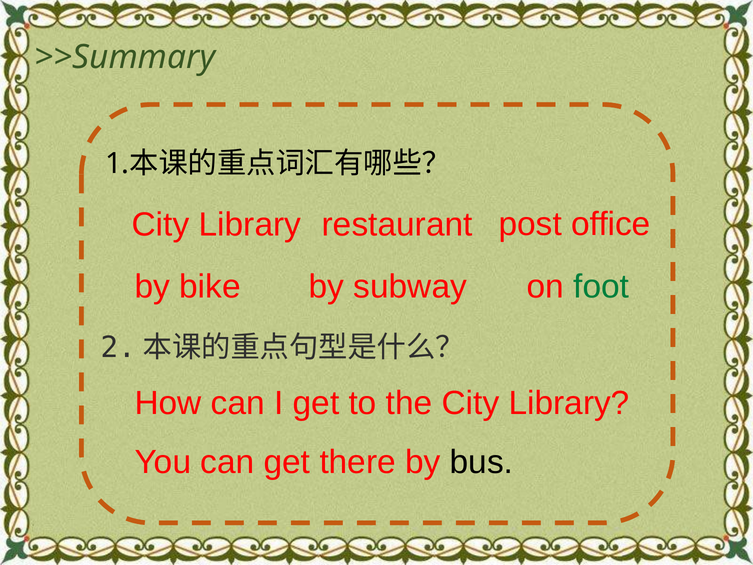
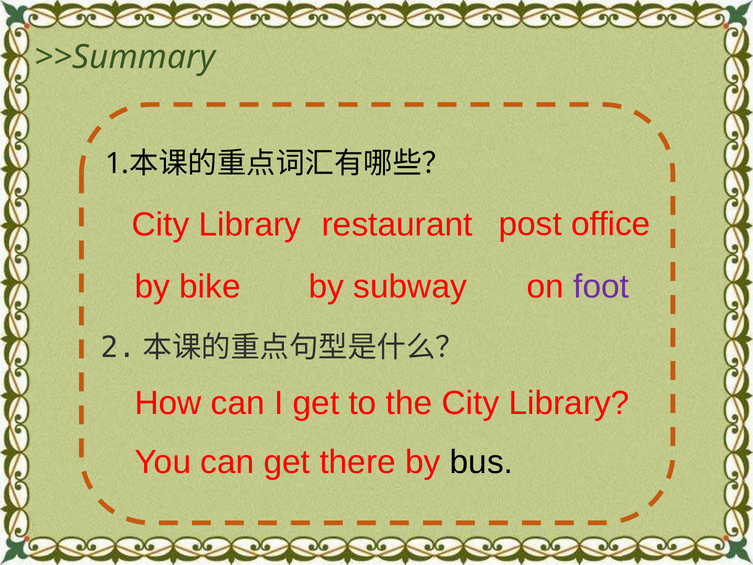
foot colour: green -> purple
